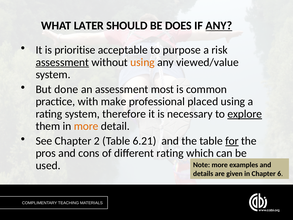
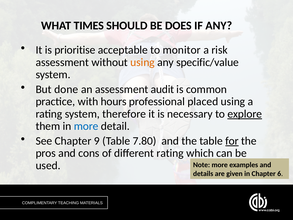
LATER: LATER -> TIMES
ANY at (219, 26) underline: present -> none
purpose: purpose -> monitor
assessment at (62, 62) underline: present -> none
viewed/value: viewed/value -> specific/value
most: most -> audit
make: make -> hours
more at (86, 126) colour: orange -> blue
2: 2 -> 9
6.21: 6.21 -> 7.80
